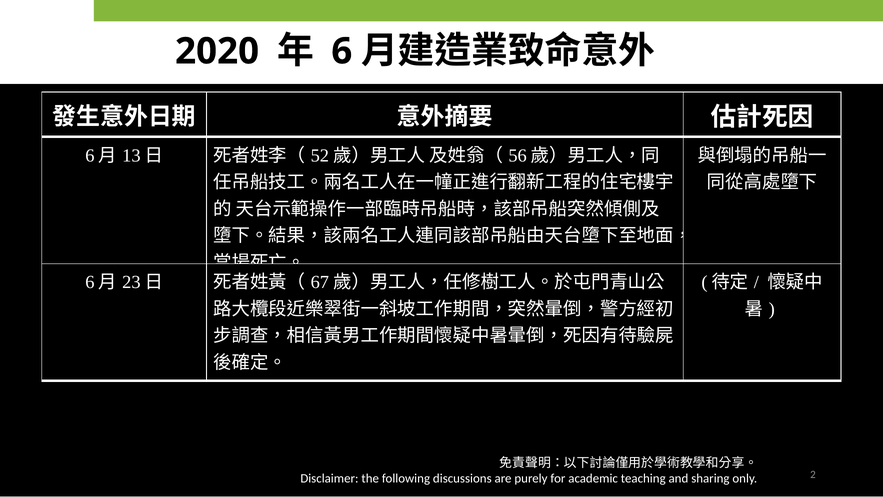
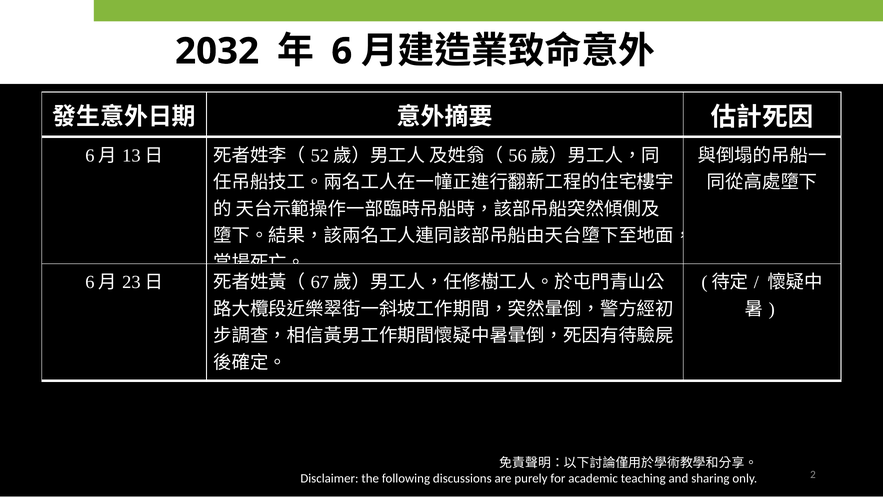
2020: 2020 -> 2032
